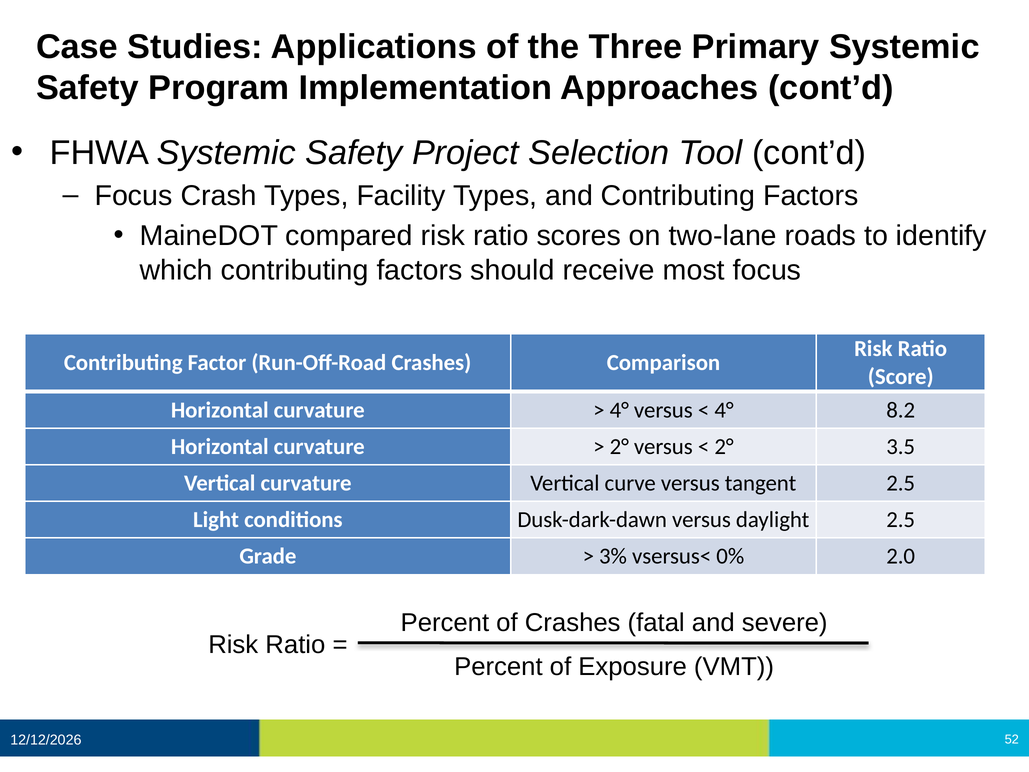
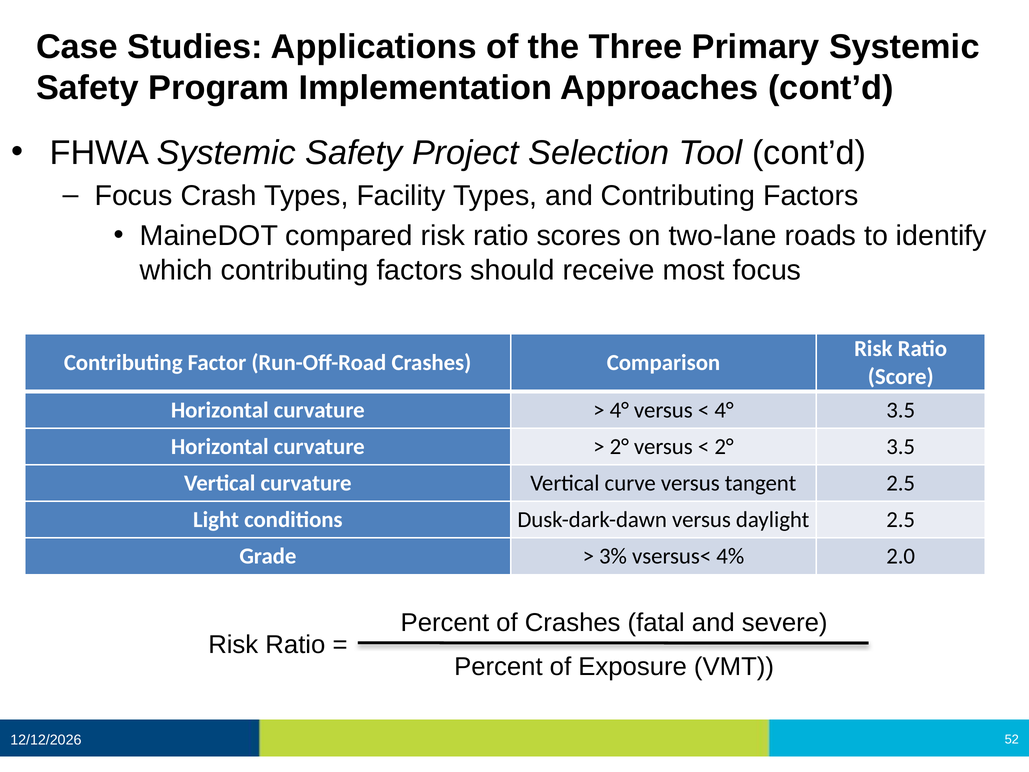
4° 8.2: 8.2 -> 3.5
0%: 0% -> 4%
